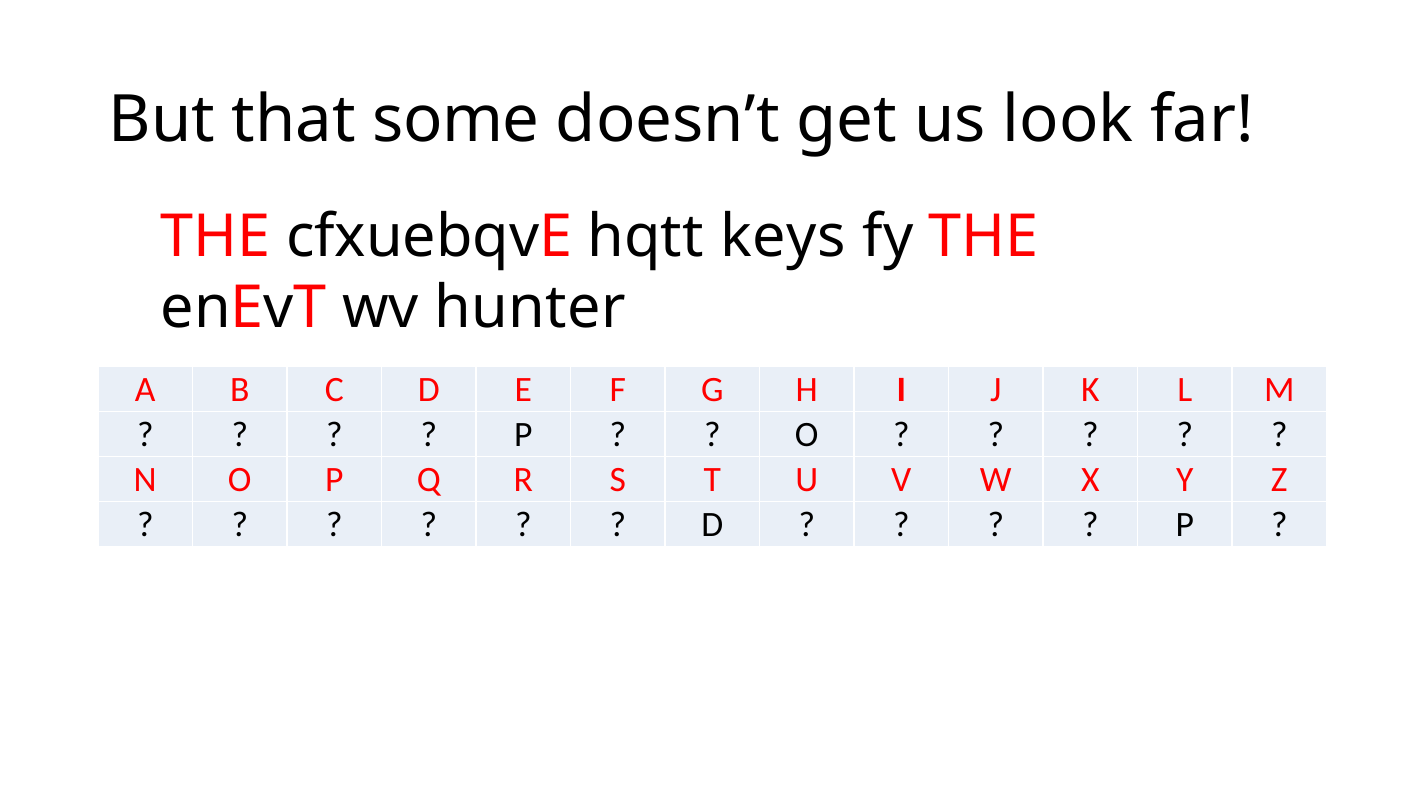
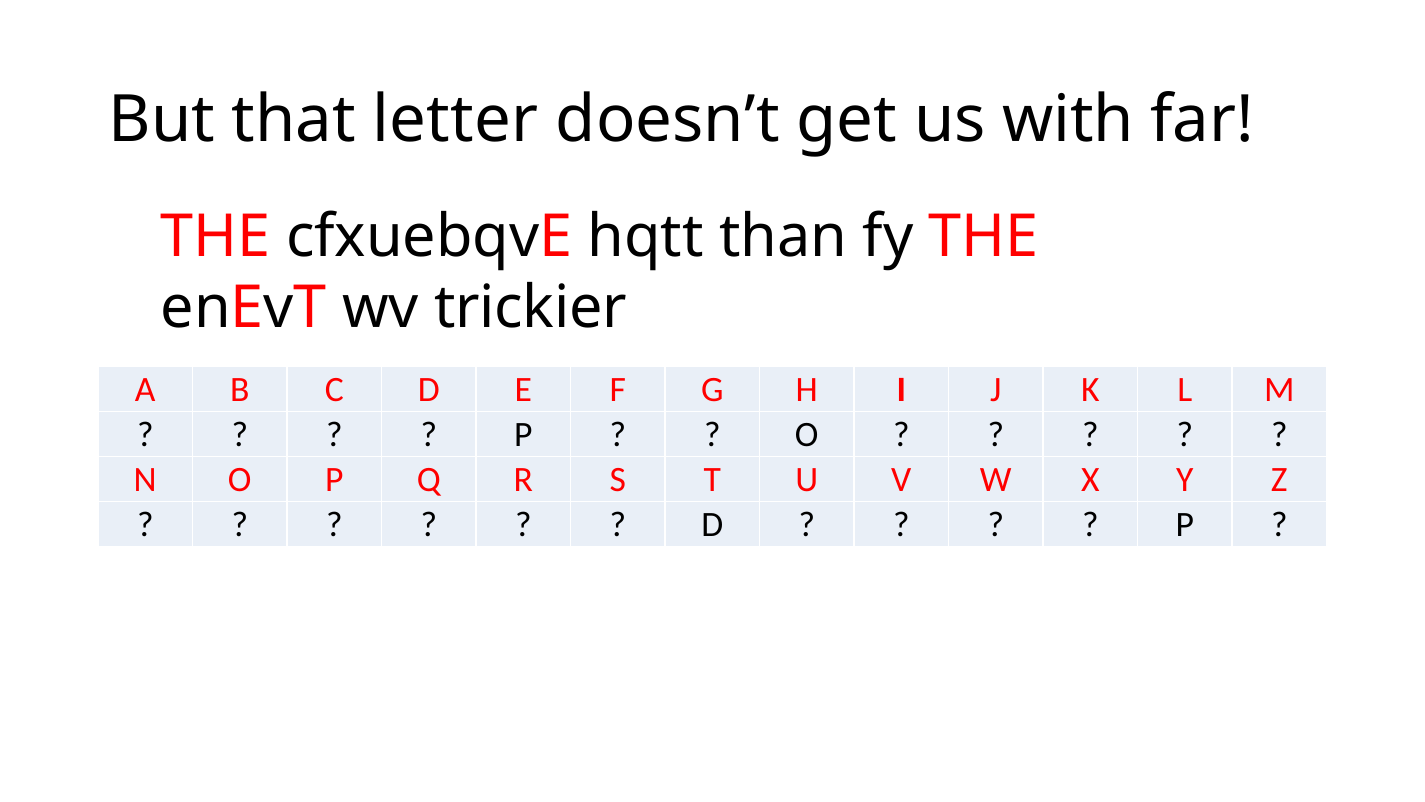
some: some -> letter
look: look -> with
keys: keys -> than
hunter: hunter -> trickier
